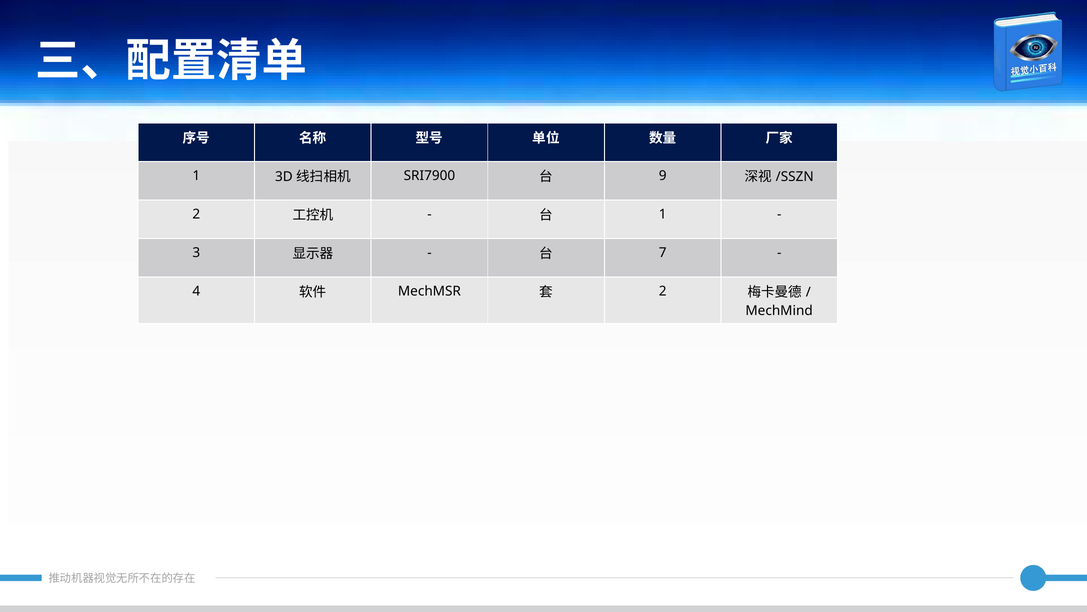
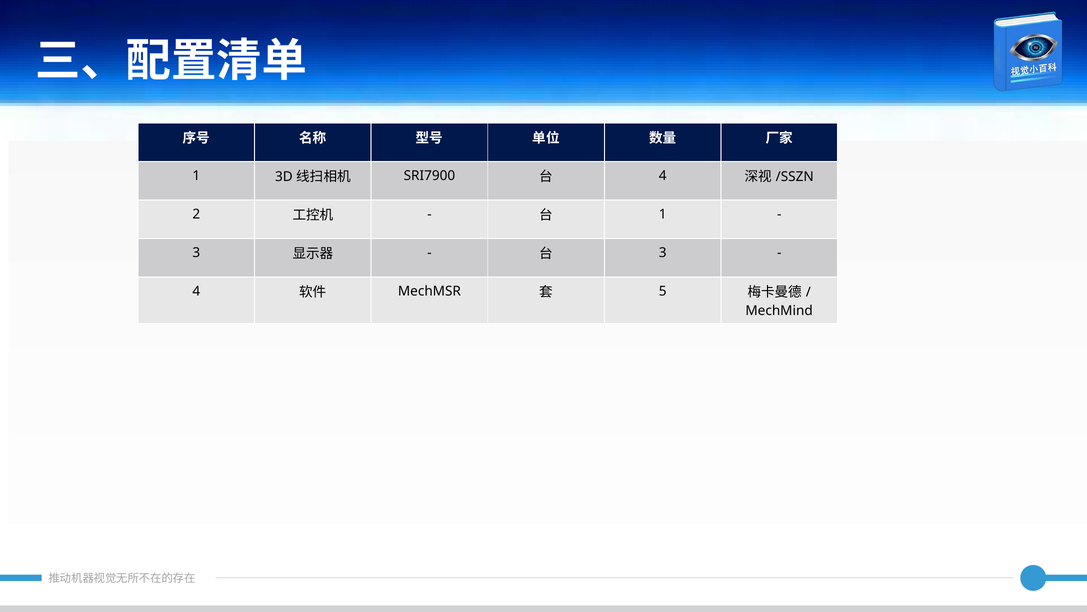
9 at (663, 175): 9 -> 4
7 at (663, 252): 7 -> 3
2 at (663, 291): 2 -> 5
